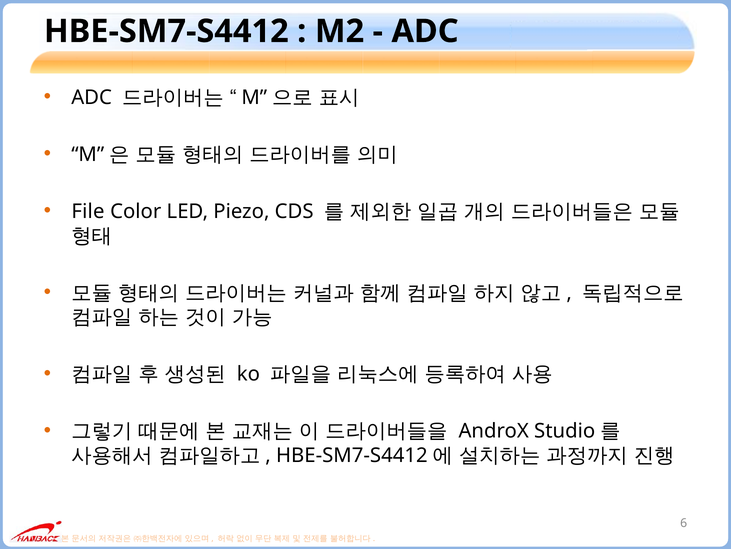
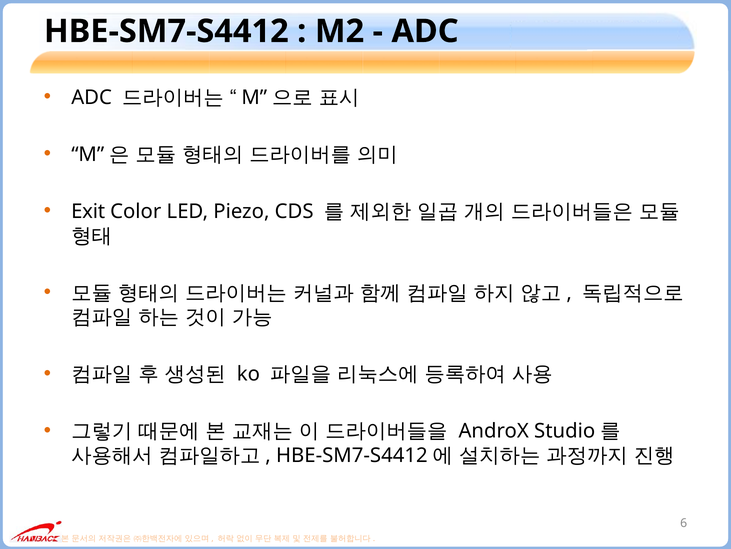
File: File -> Exit
